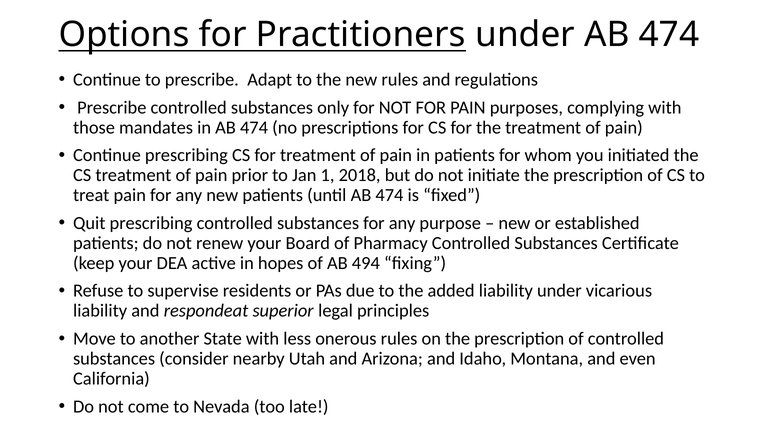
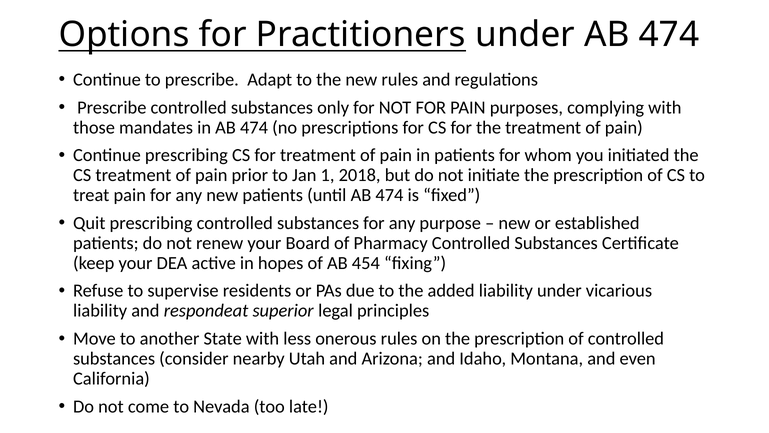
494: 494 -> 454
